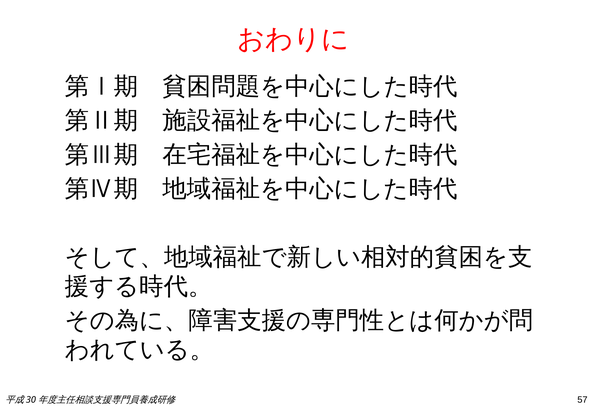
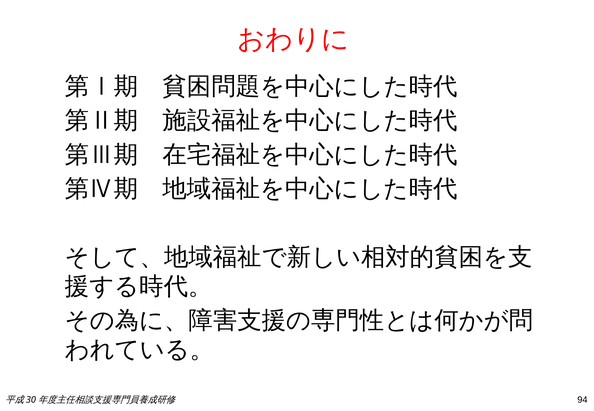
57: 57 -> 94
